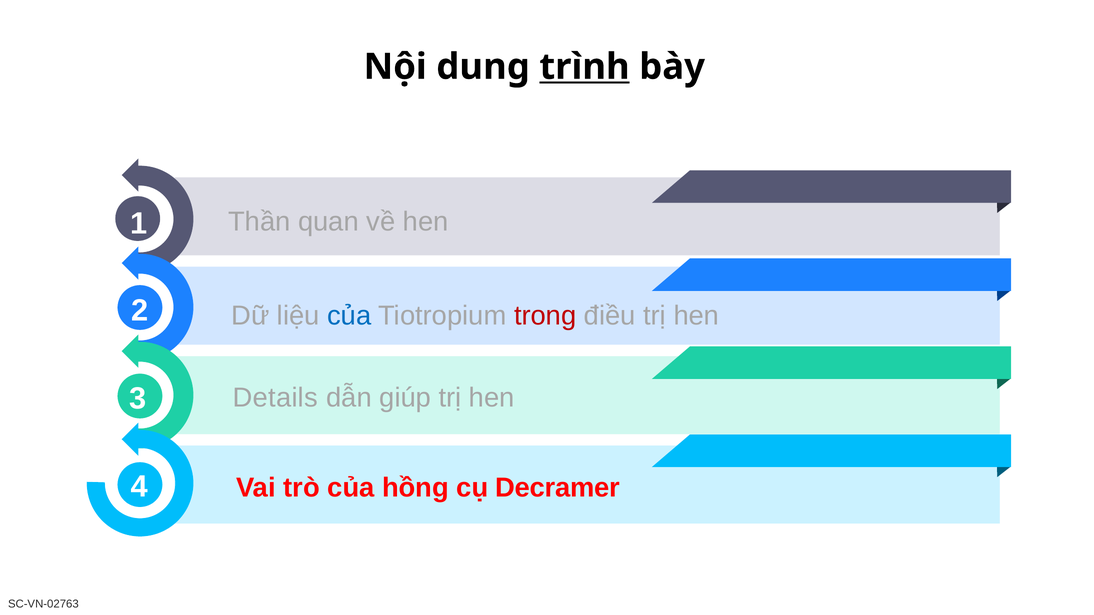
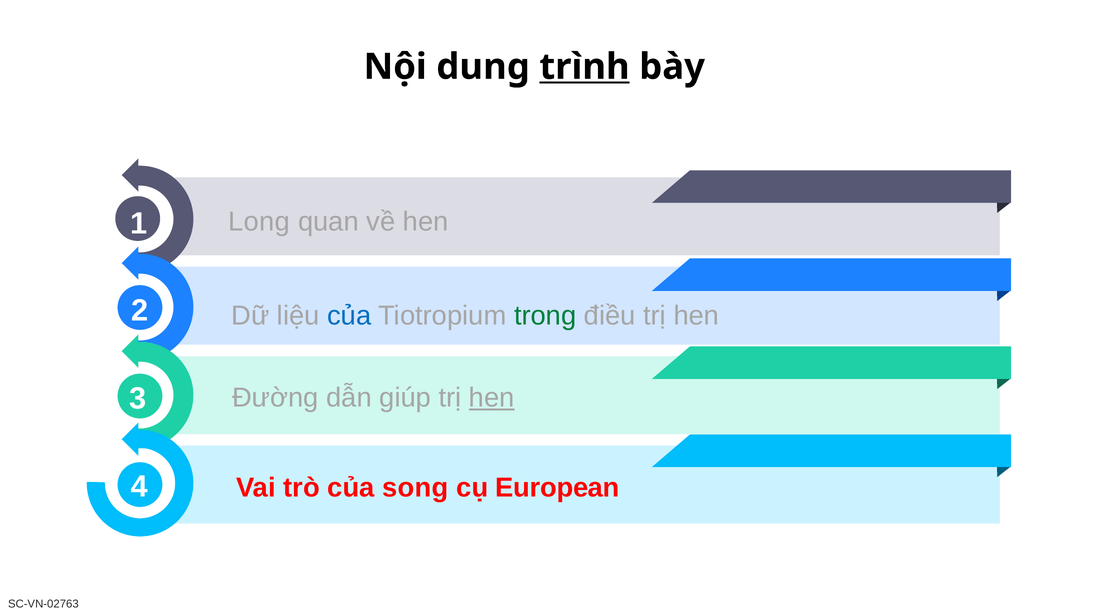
Thần: Thần -> Long
trong colour: red -> green
Details: Details -> Đường
hen at (492, 398) underline: none -> present
hồng: hồng -> song
Decramer: Decramer -> European
